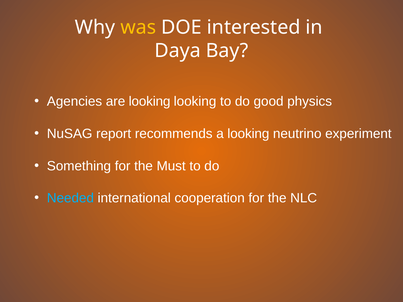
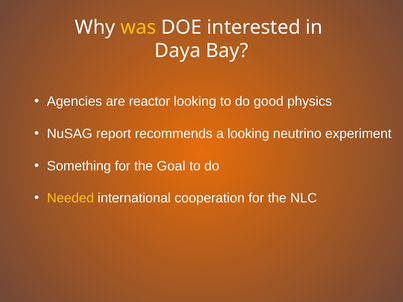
are looking: looking -> reactor
Must: Must -> Goal
Needed colour: light blue -> yellow
